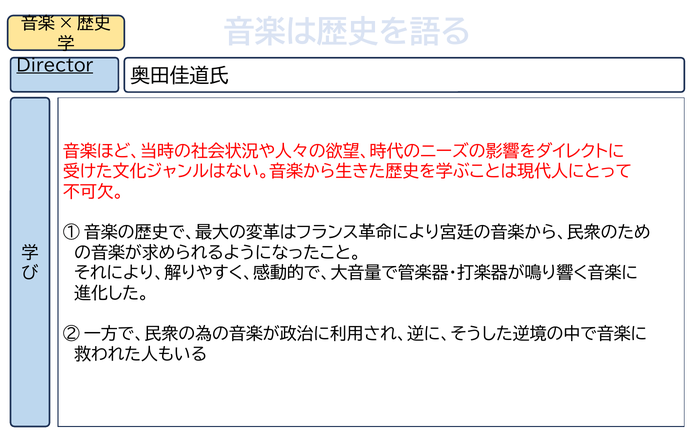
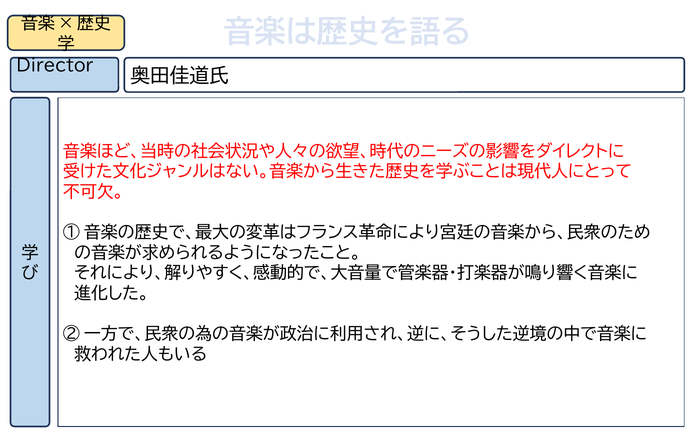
Director underline: present -> none
